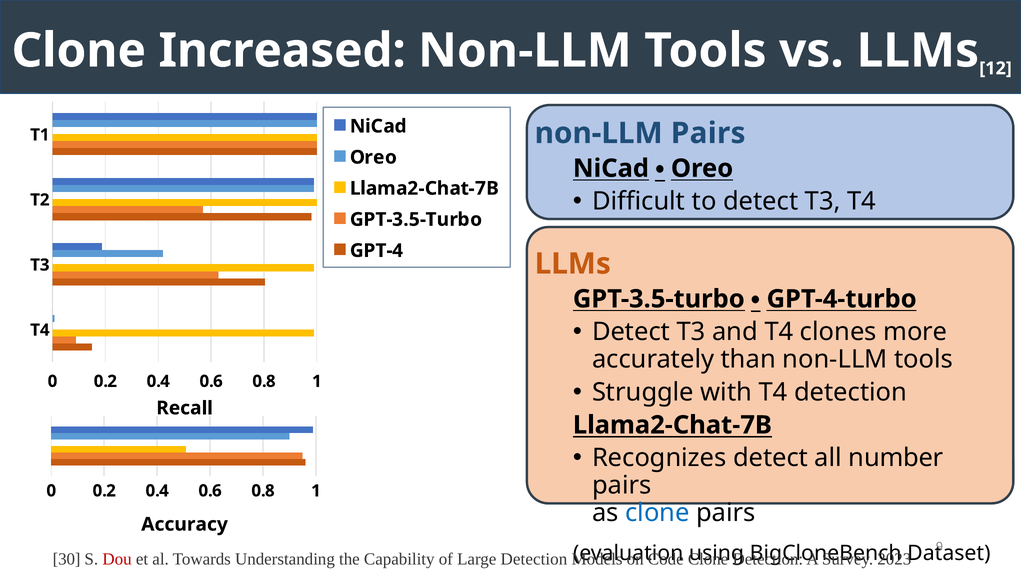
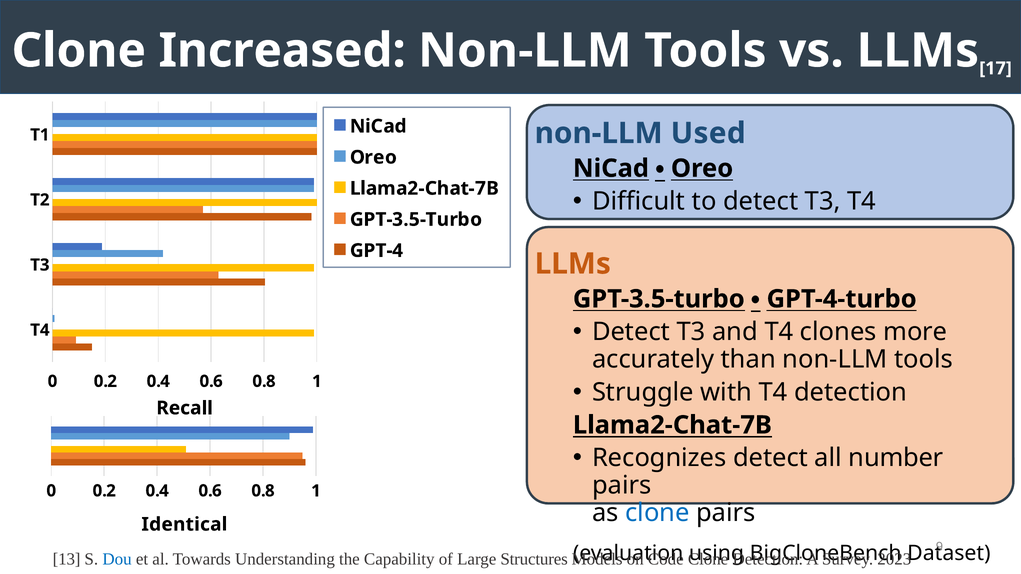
12: 12 -> 17
non-LLM Pairs: Pairs -> Used
Accuracy: Accuracy -> Identical
30: 30 -> 13
Dou colour: red -> blue
Large Detection: Detection -> Structures
